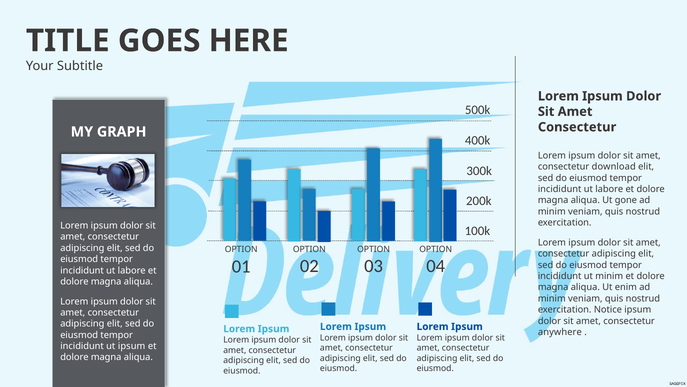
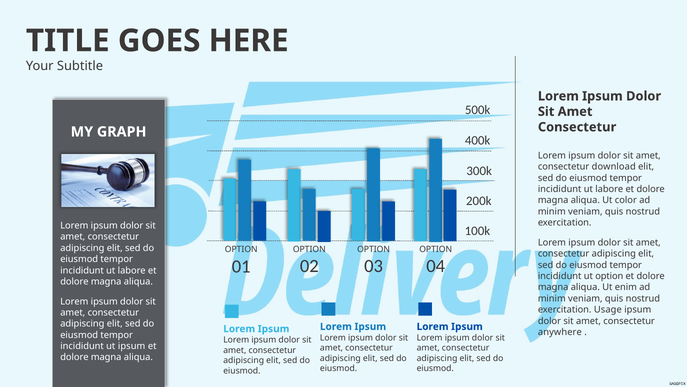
gone: gone -> color
ut minim: minim -> option
Notice: Notice -> Usage
